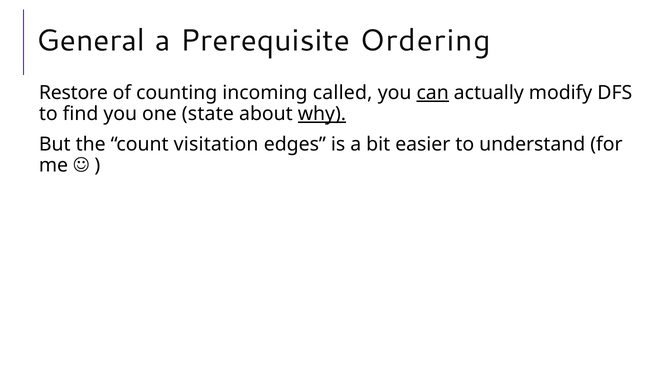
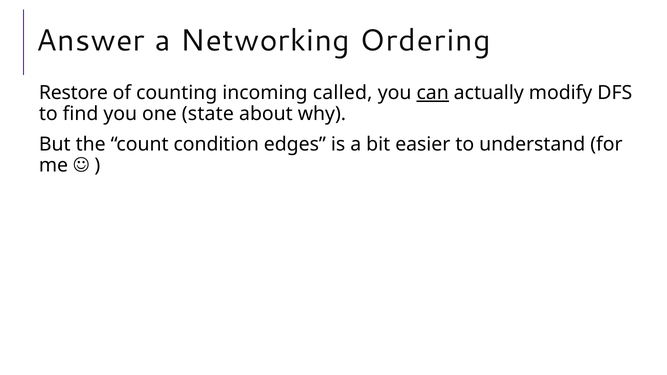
General: General -> Answer
Prerequisite: Prerequisite -> Networking
why underline: present -> none
visitation: visitation -> condition
